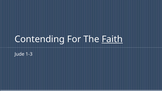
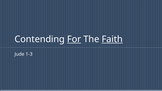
For underline: none -> present
